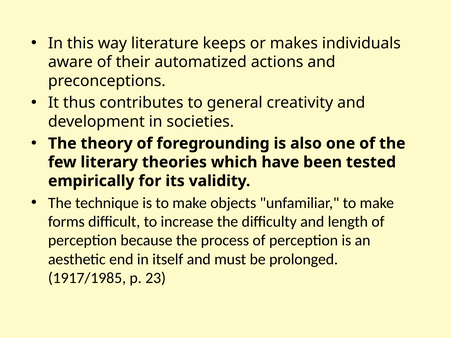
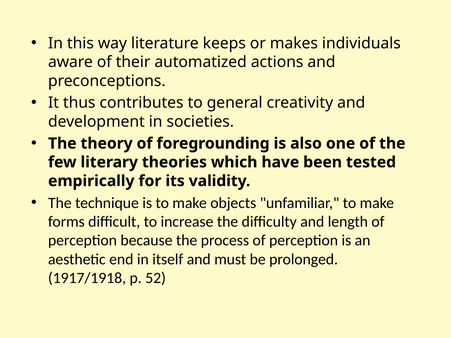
1917/1985: 1917/1985 -> 1917/1918
23: 23 -> 52
